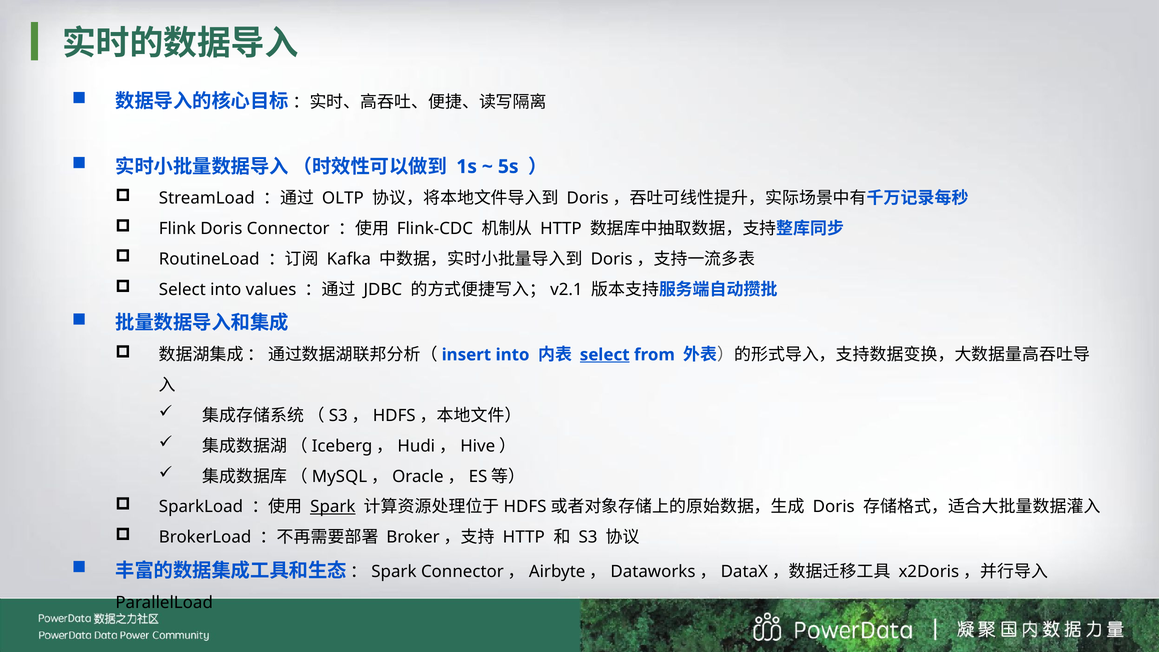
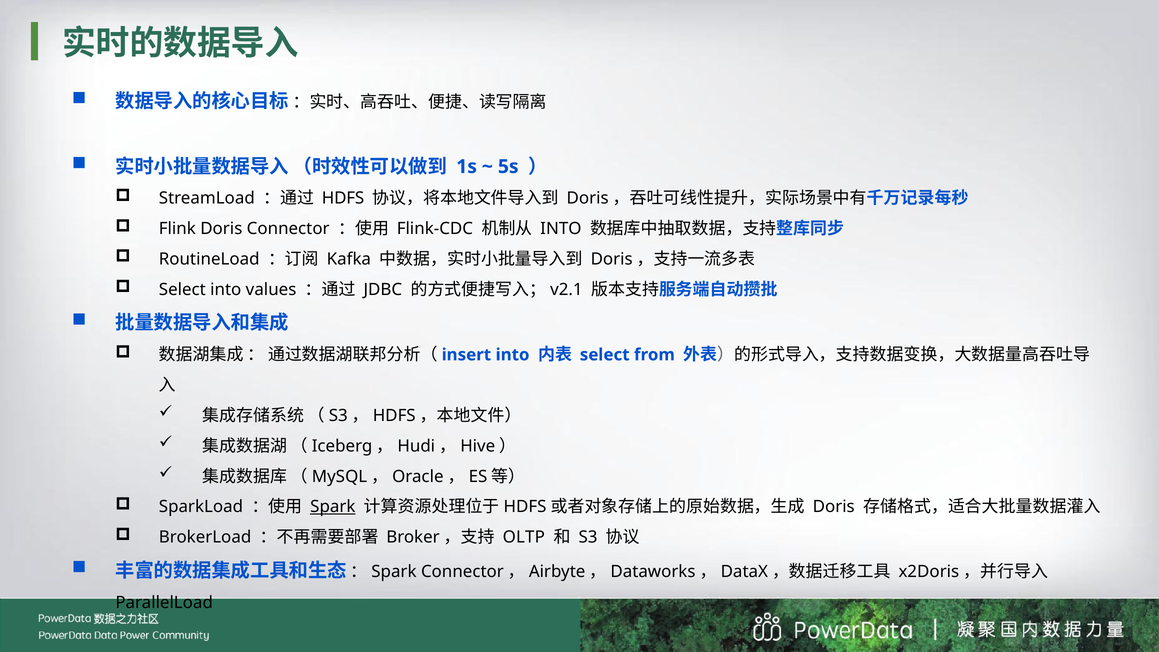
OLTP: OLTP -> HDFS
HTTP at (561, 229): HTTP -> INTO
select at (605, 355) underline: present -> none
HTTP at (524, 537): HTTP -> OLTP
